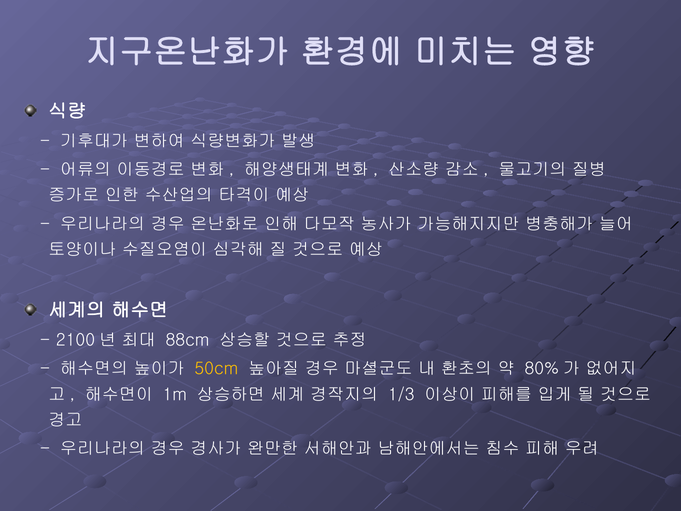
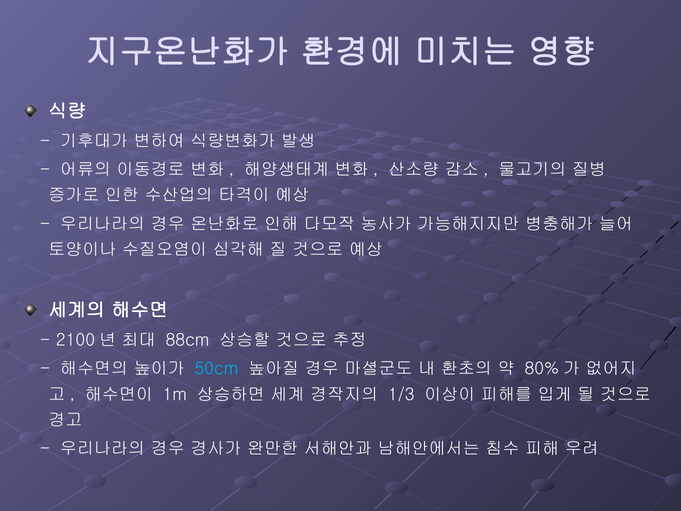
50cm colour: yellow -> light blue
